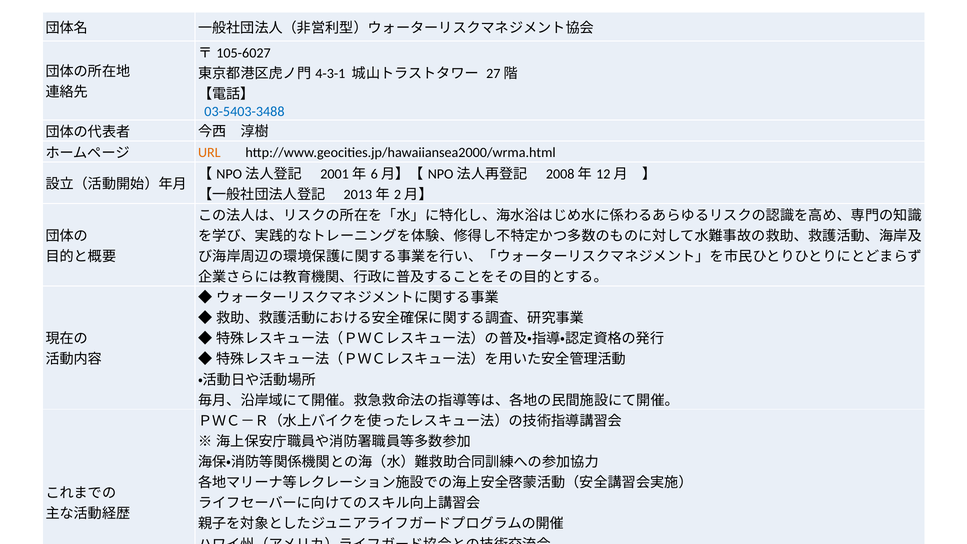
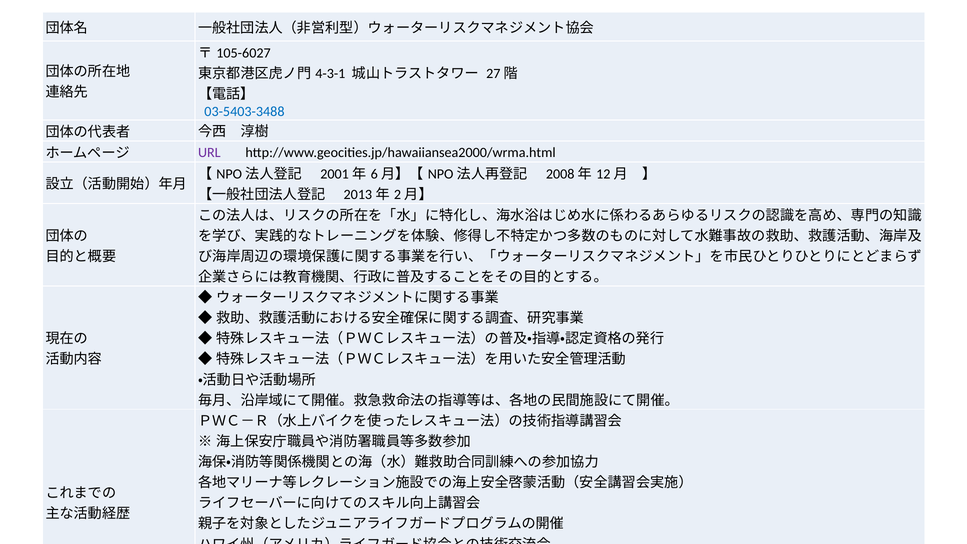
URL colour: orange -> purple
